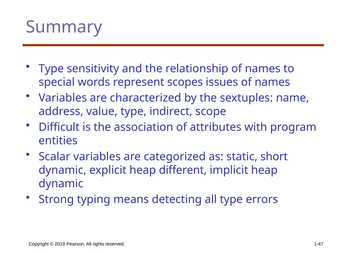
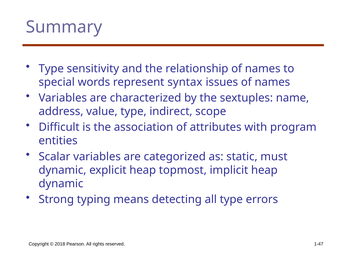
scopes: scopes -> syntax
short: short -> must
different: different -> topmost
